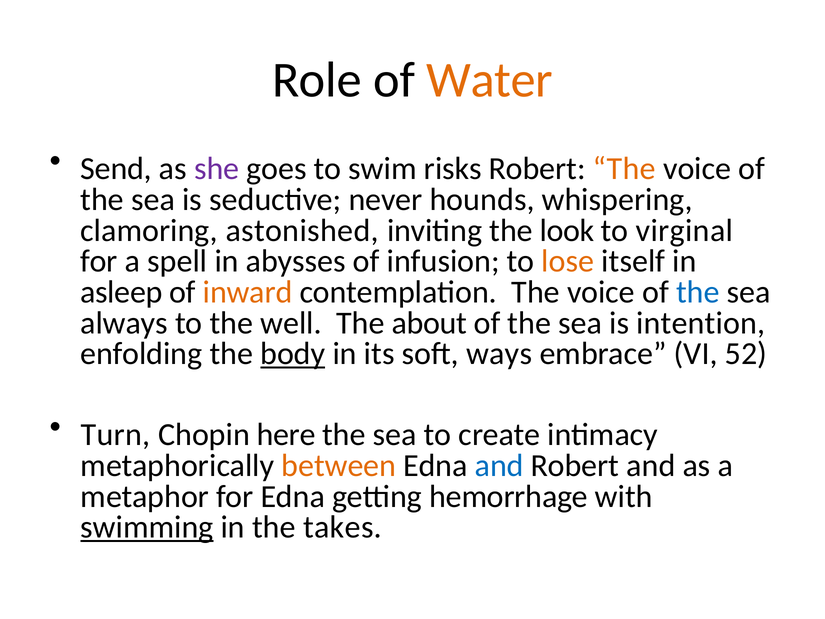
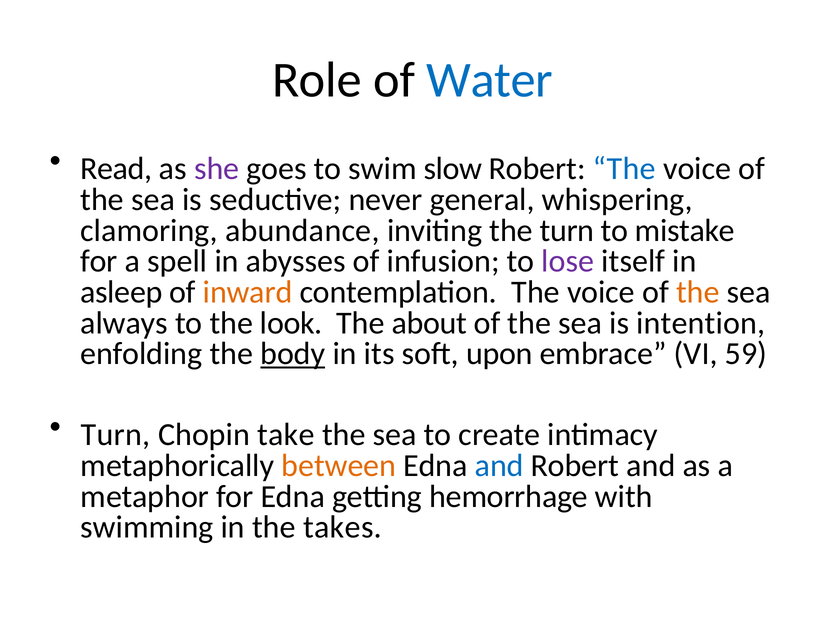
Water colour: orange -> blue
Send: Send -> Read
risks: risks -> slow
The at (624, 169) colour: orange -> blue
hounds: hounds -> general
astonished: astonished -> abundance
the look: look -> turn
virginal: virginal -> mistake
lose colour: orange -> purple
the at (698, 292) colour: blue -> orange
well: well -> look
ways: ways -> upon
52: 52 -> 59
here: here -> take
swimming underline: present -> none
